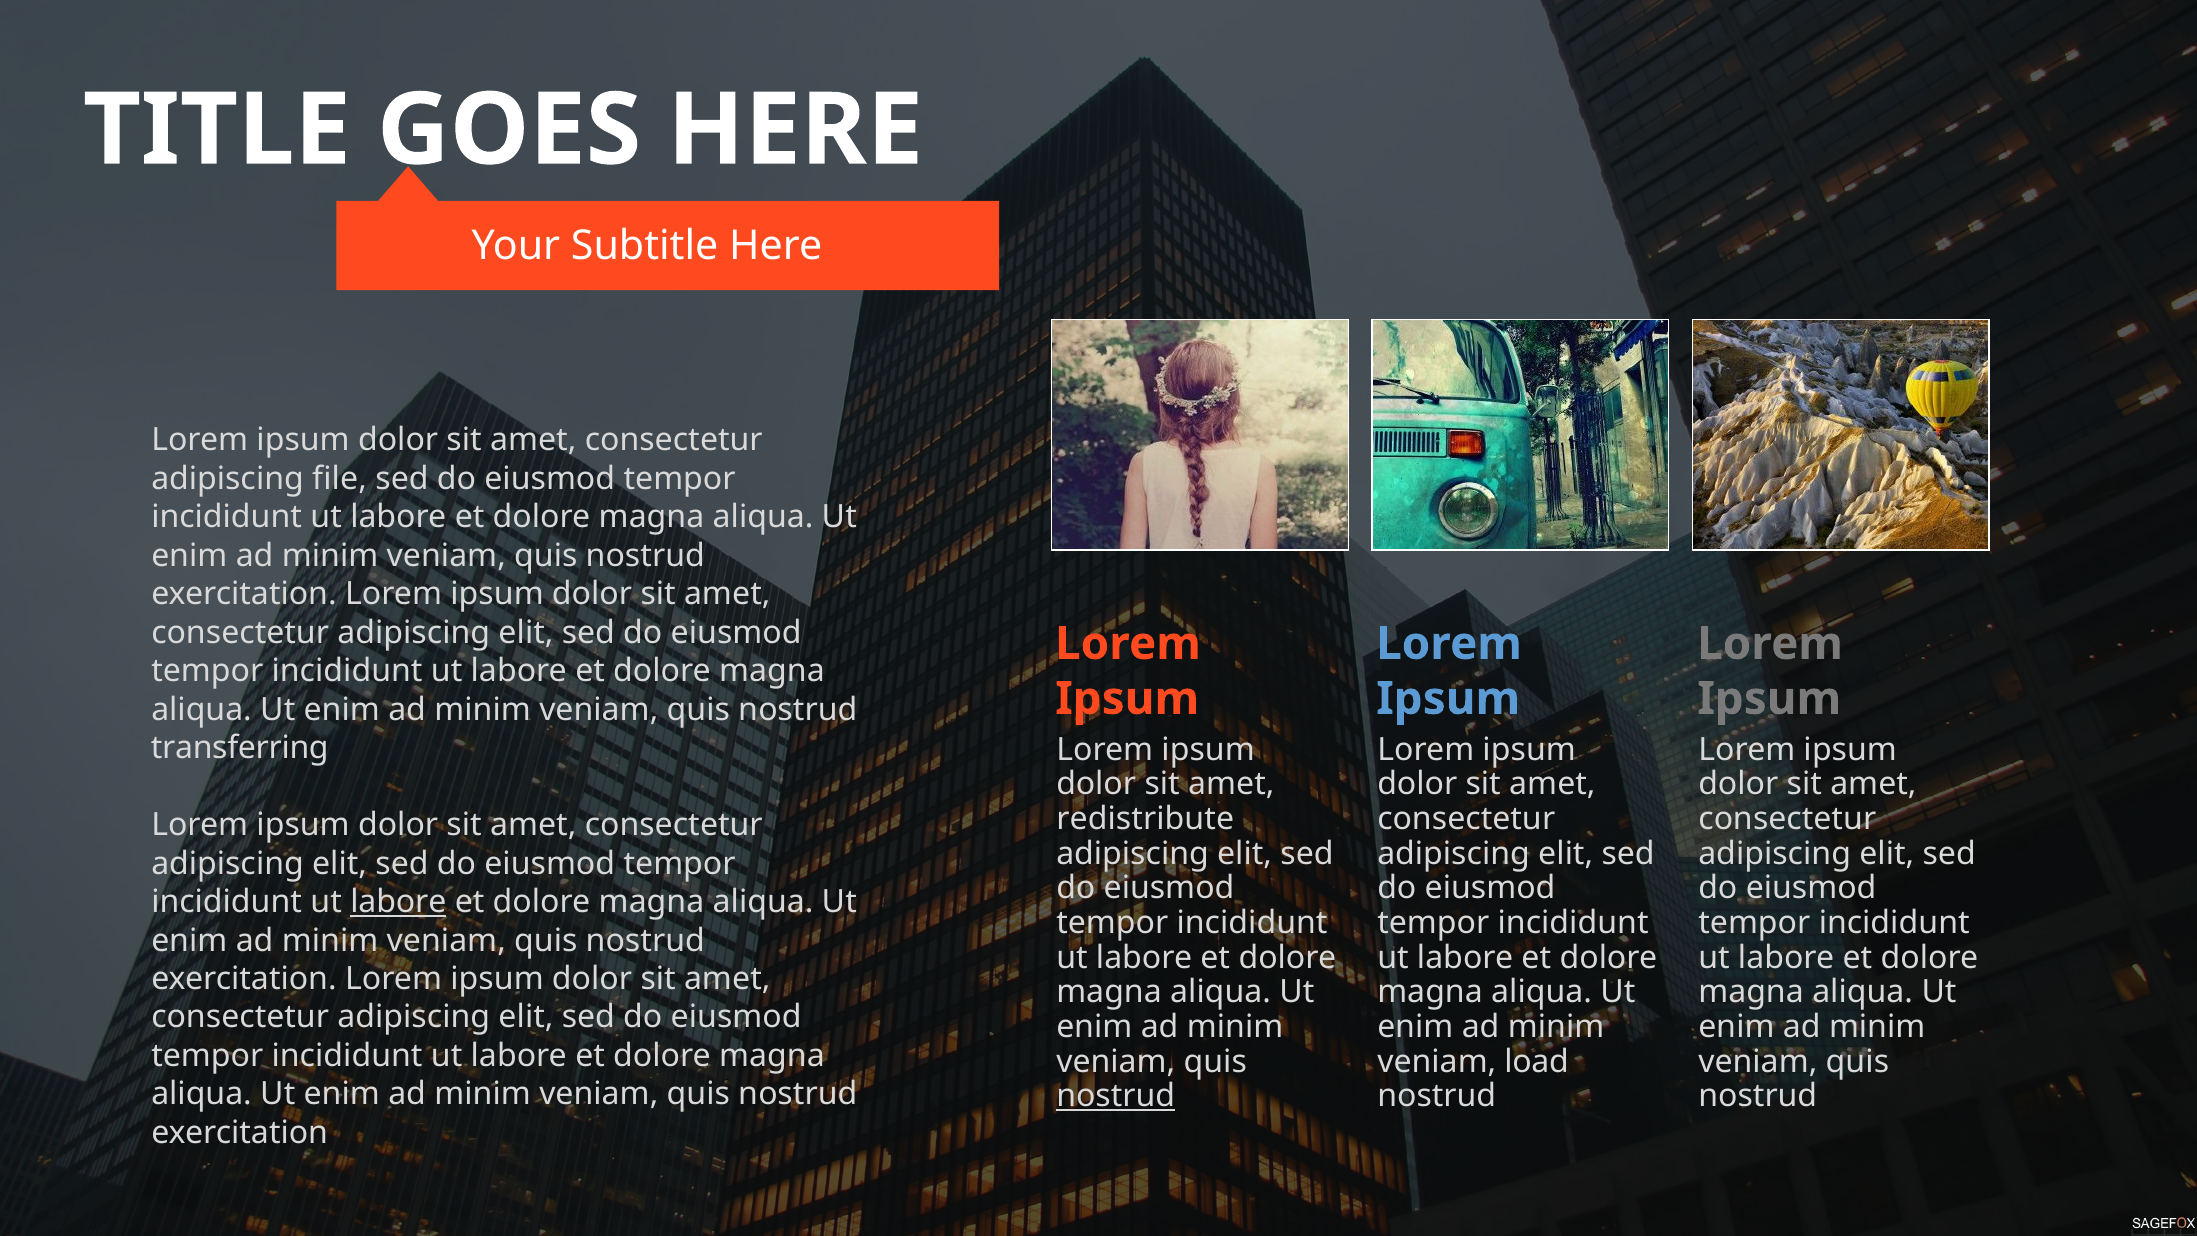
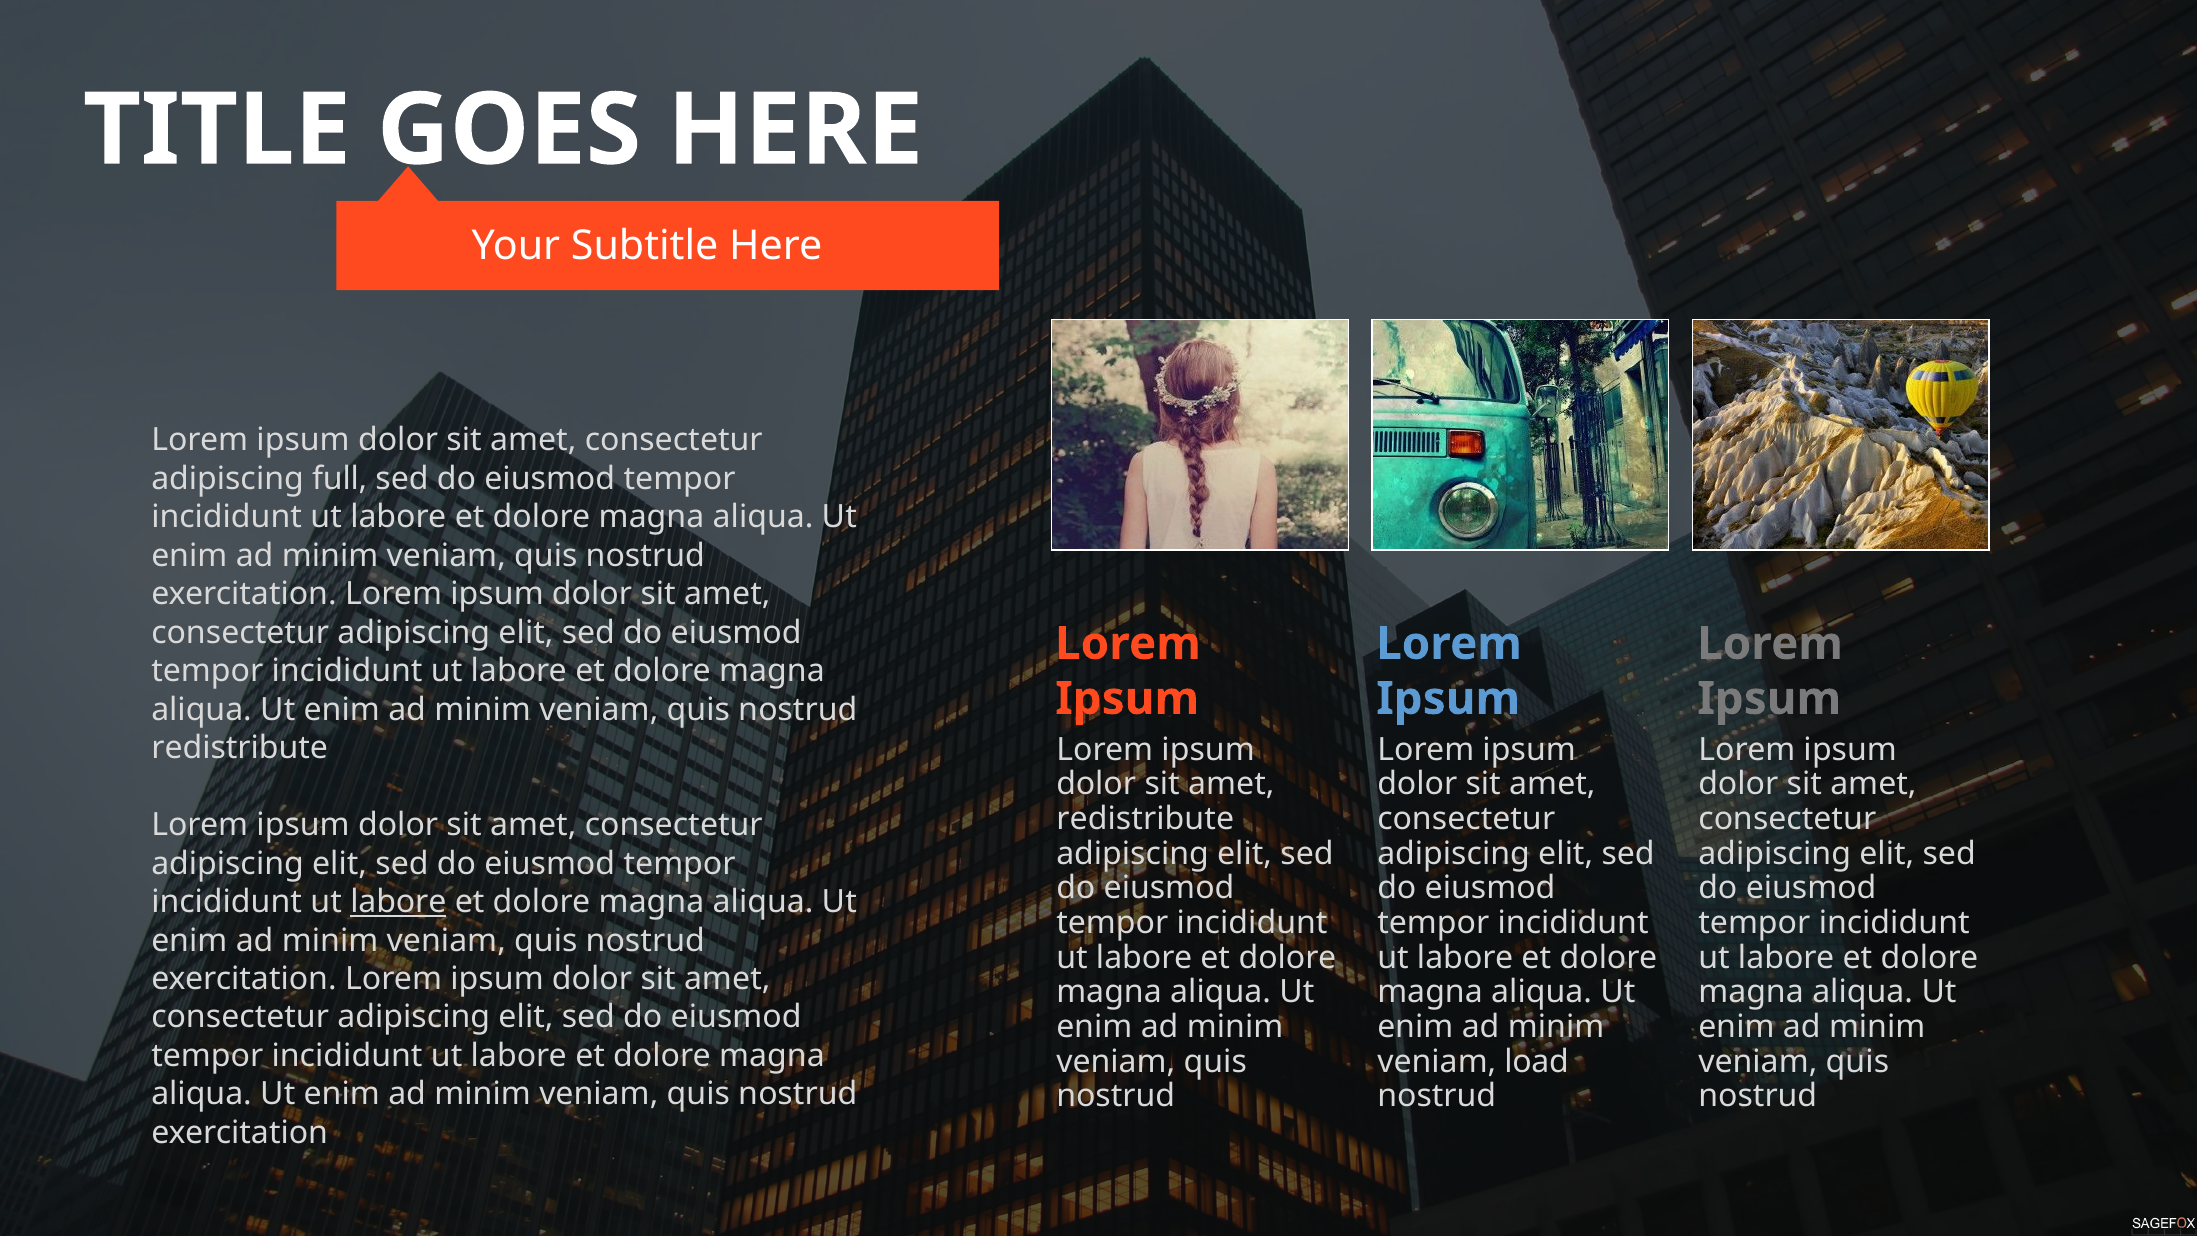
file: file -> full
transferring at (240, 748): transferring -> redistribute
nostrud at (1116, 1096) underline: present -> none
